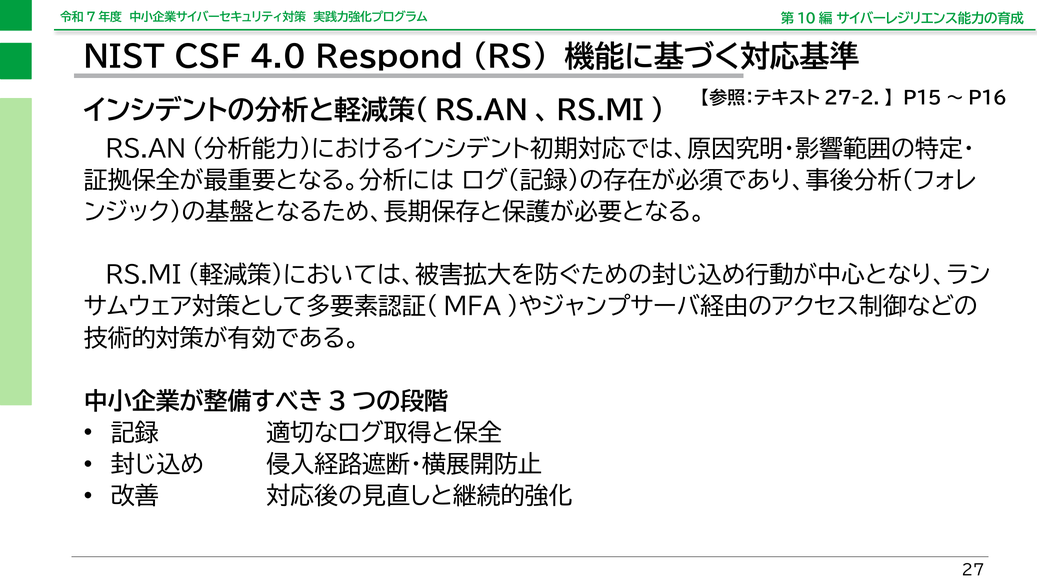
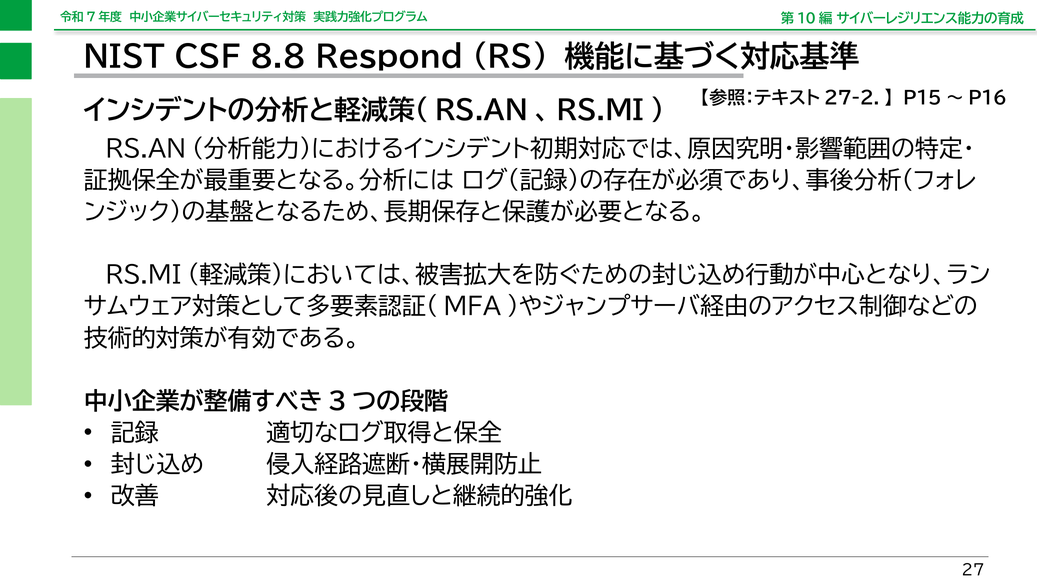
4.0: 4.0 -> 8.8
